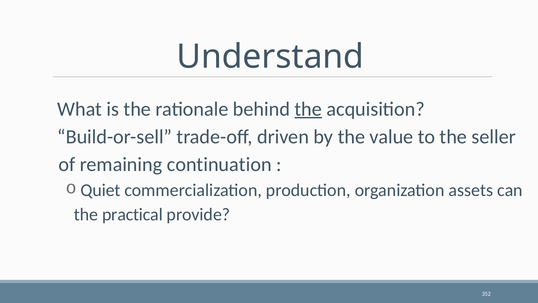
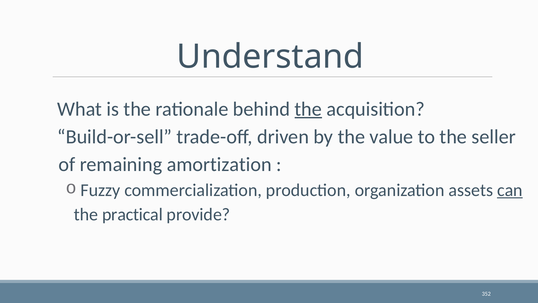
continuation: continuation -> amortization
Quiet: Quiet -> Fuzzy
can underline: none -> present
